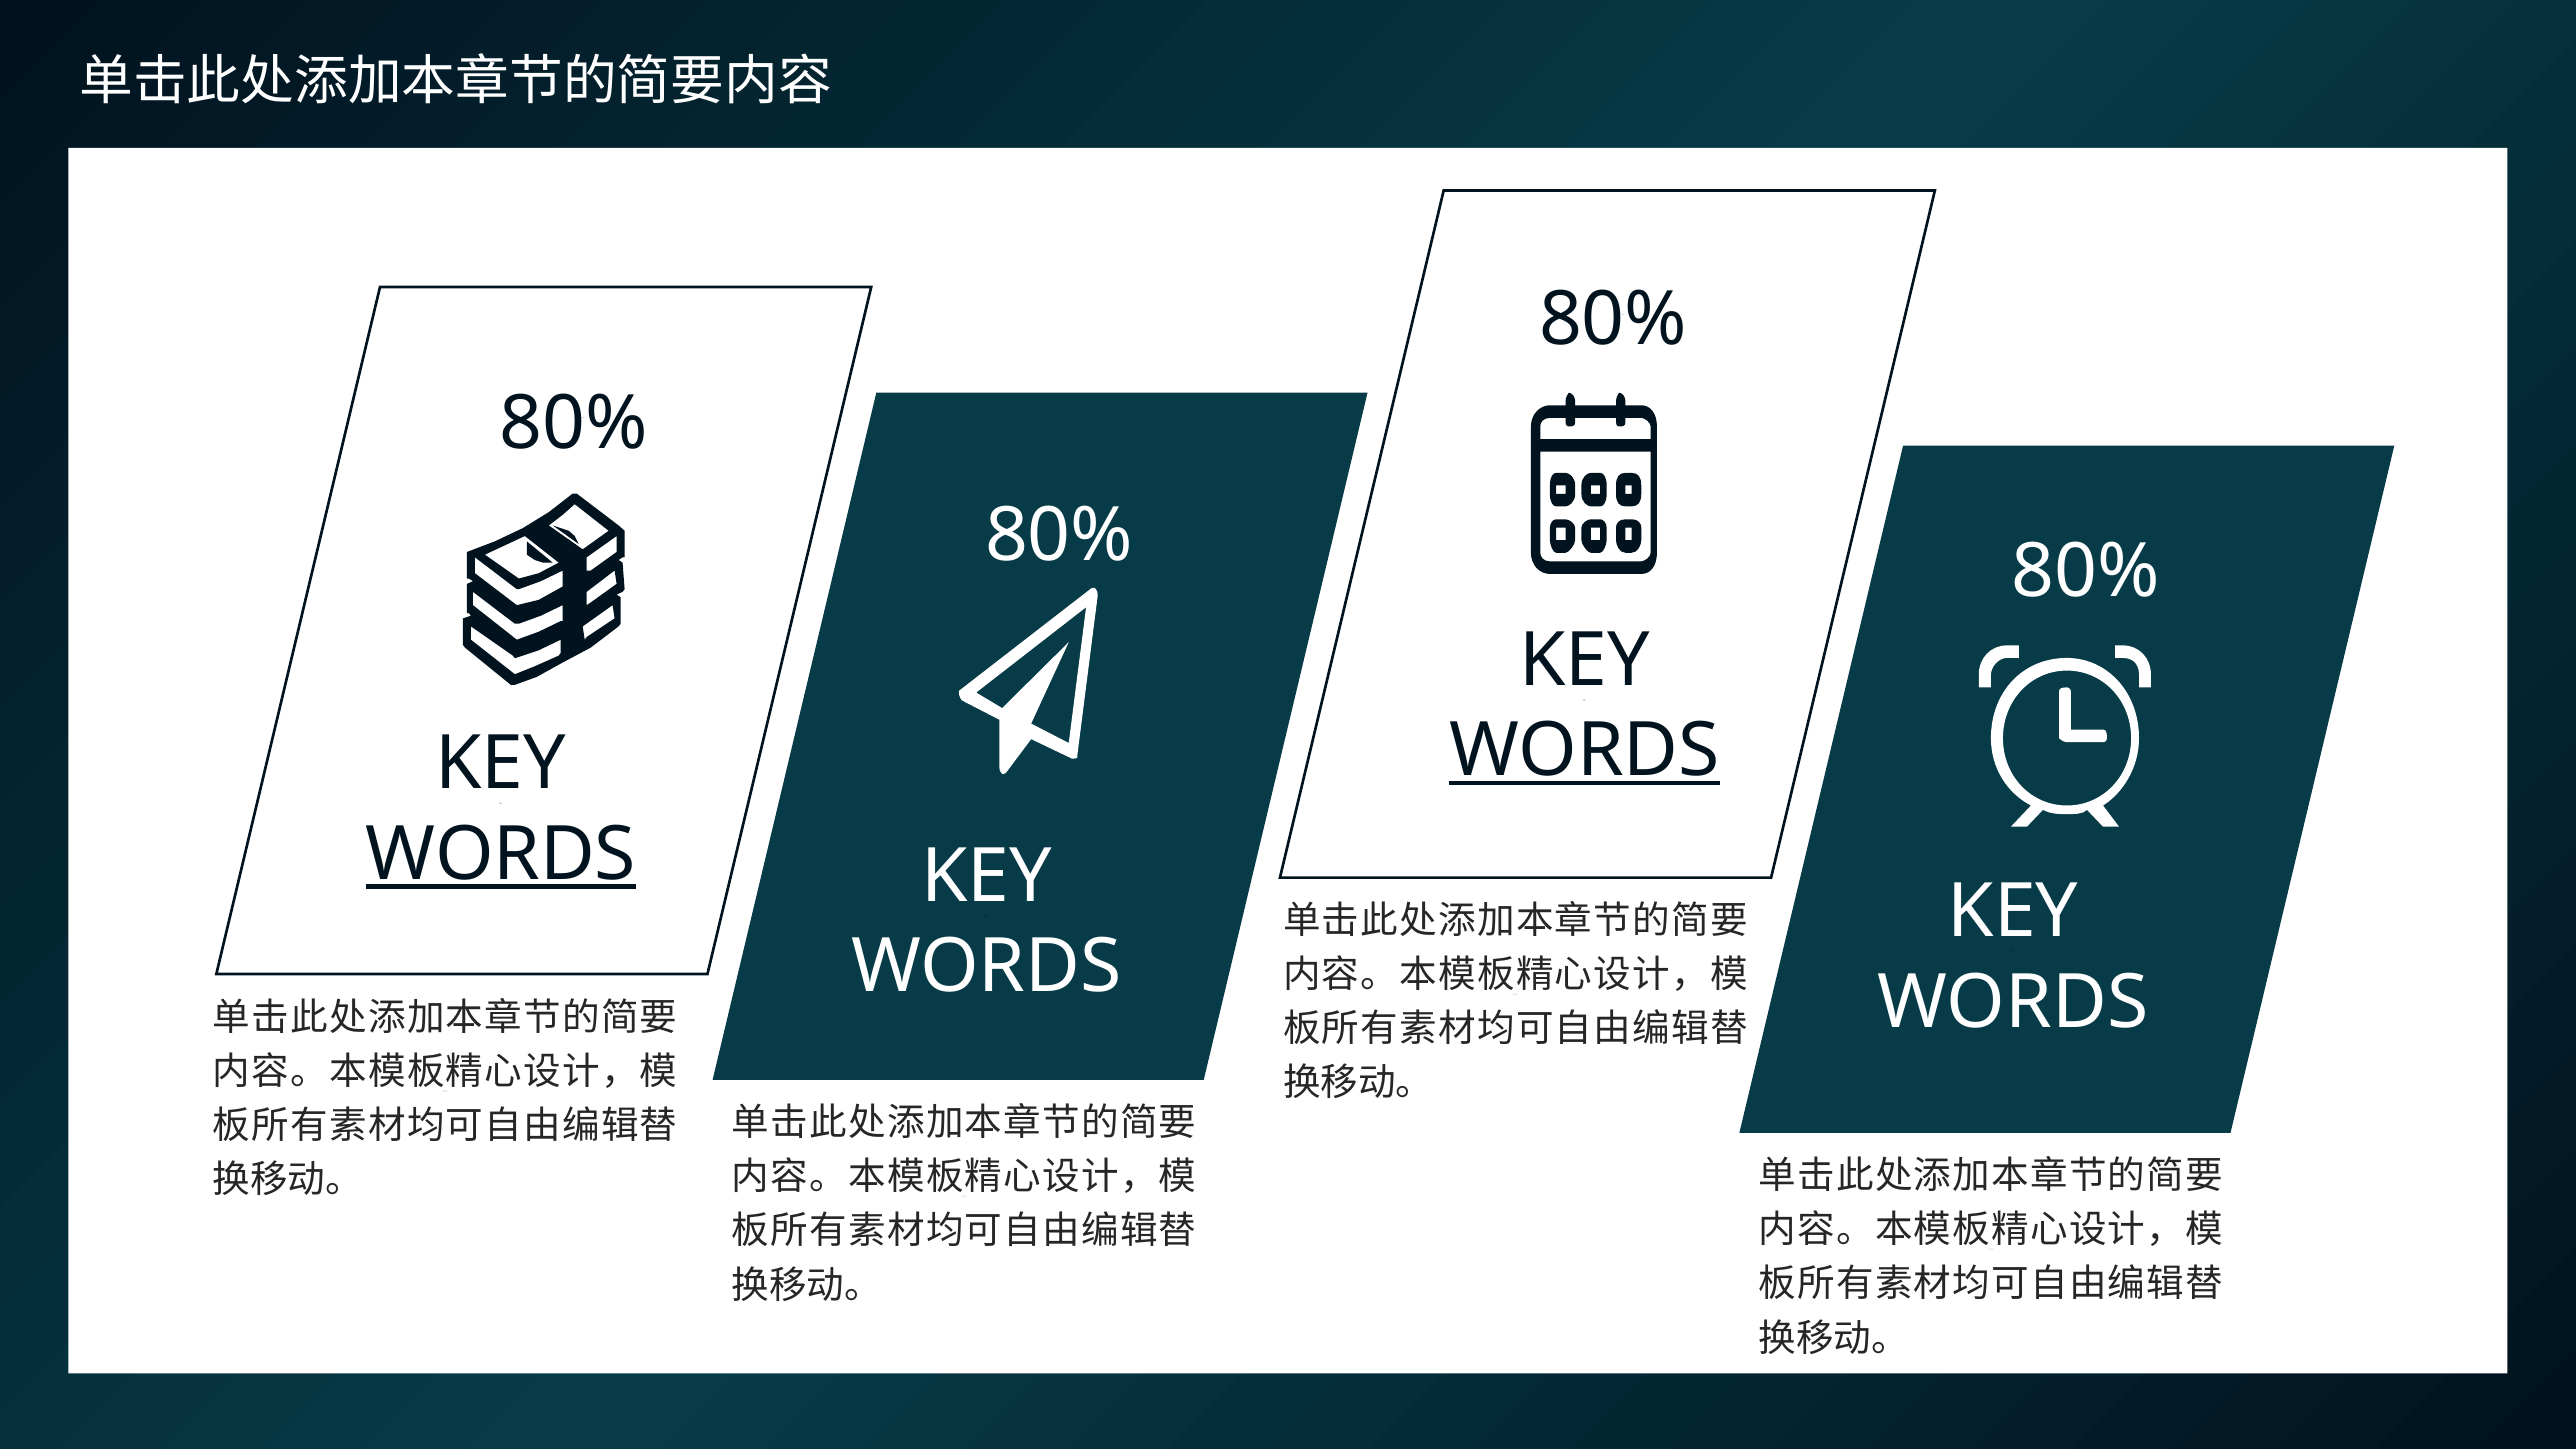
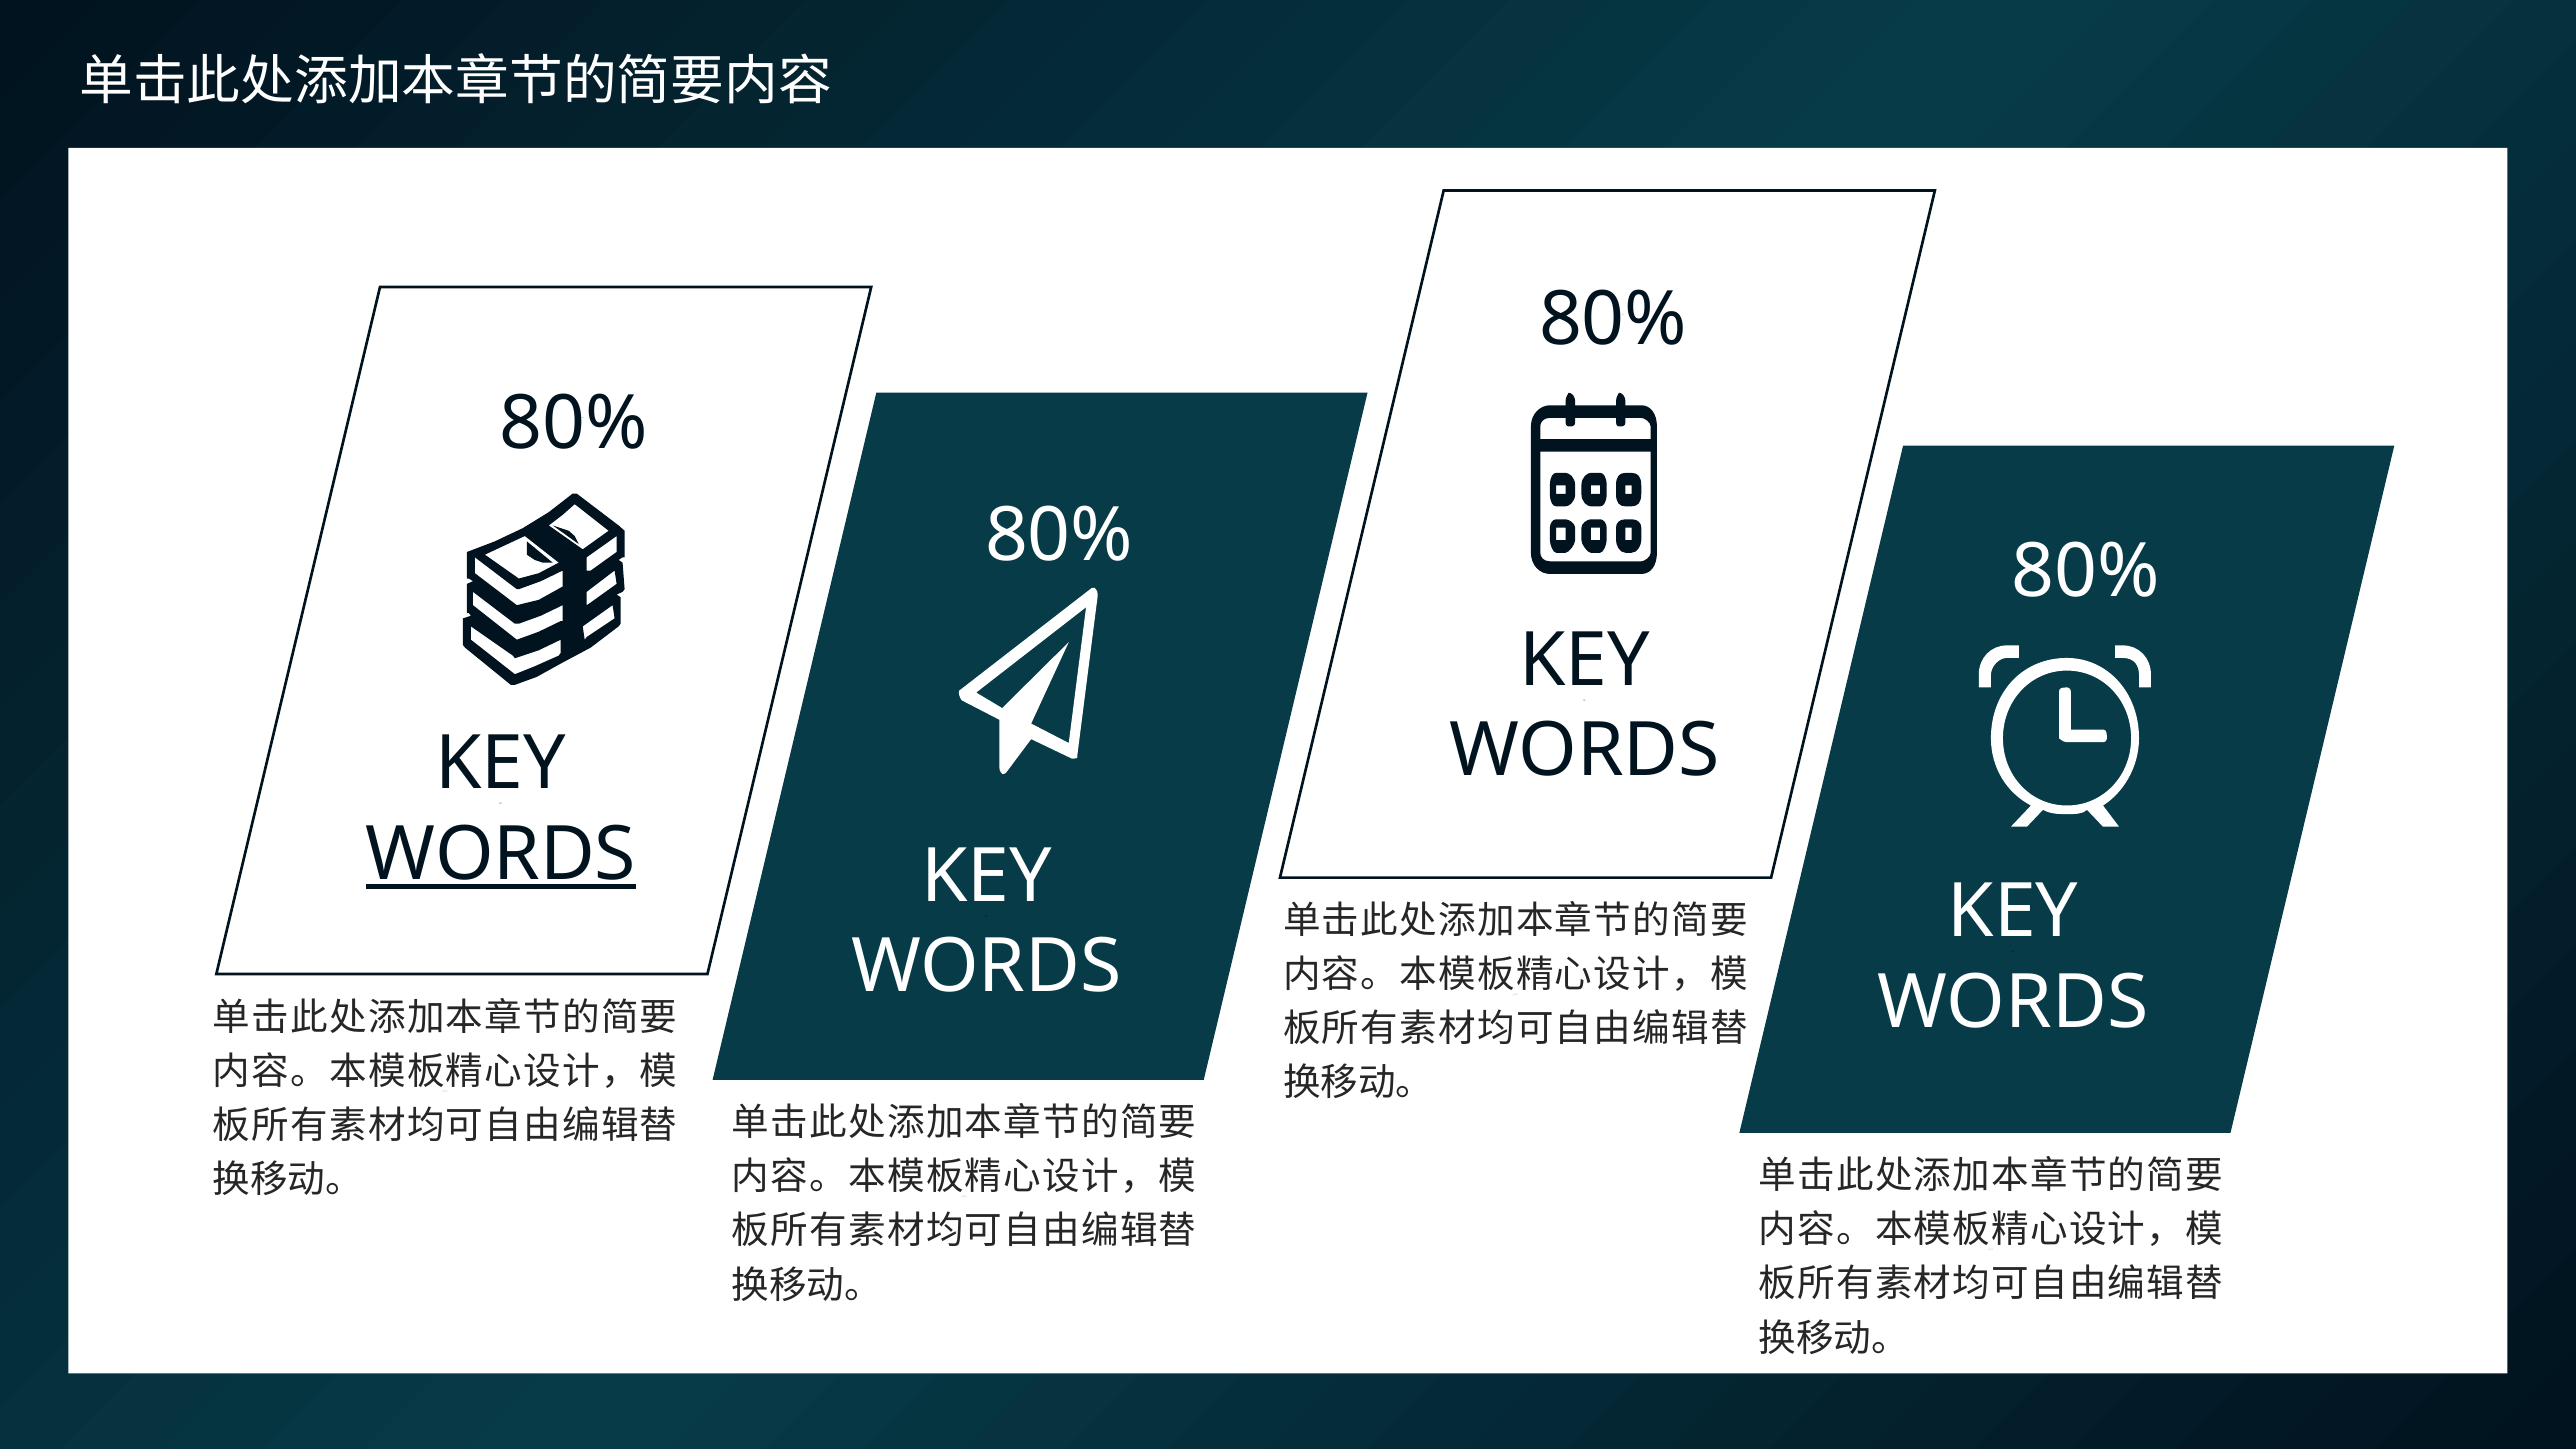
WORDS at (1584, 751) underline: present -> none
